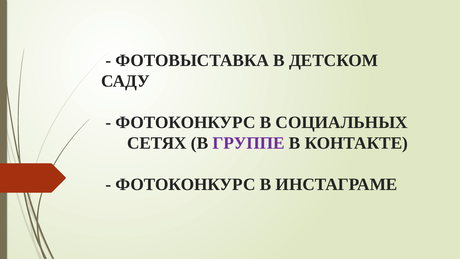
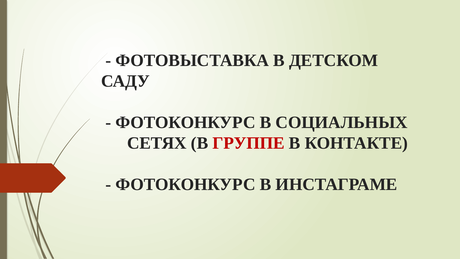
ГРУППЕ colour: purple -> red
